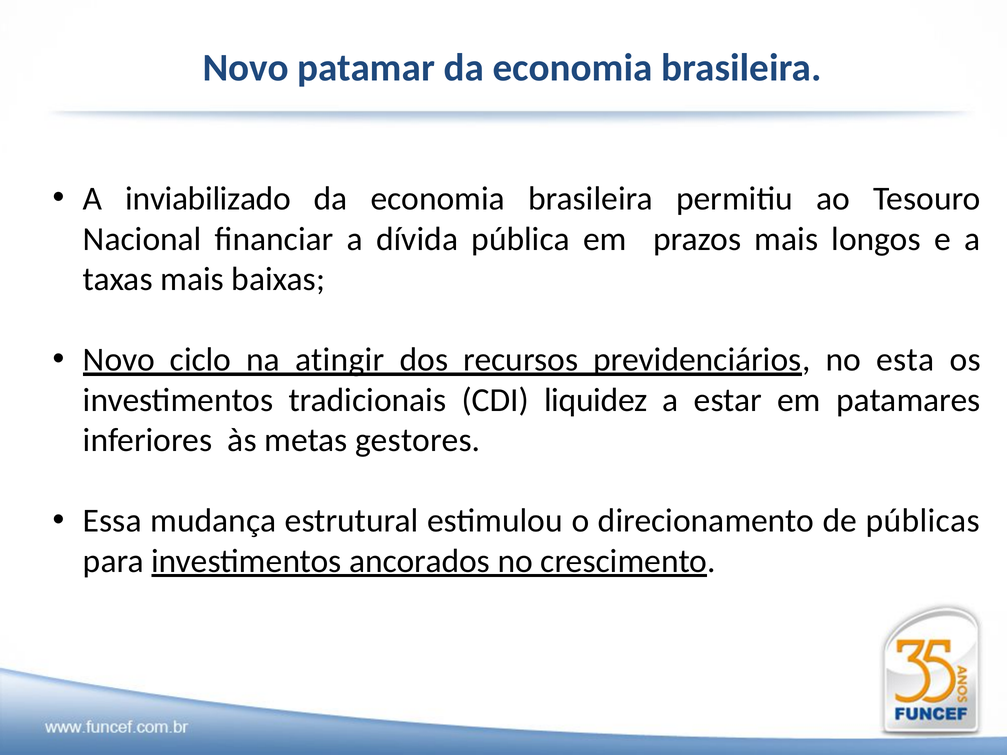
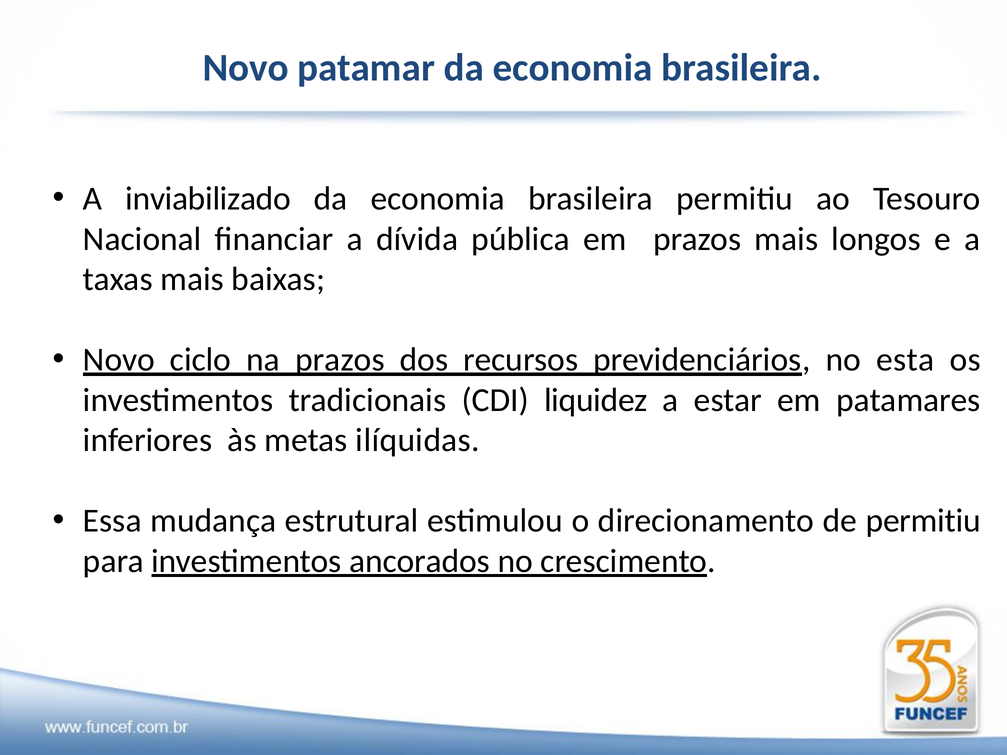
na atingir: atingir -> prazos
gestores: gestores -> ilíquidas
de públicas: públicas -> permitiu
